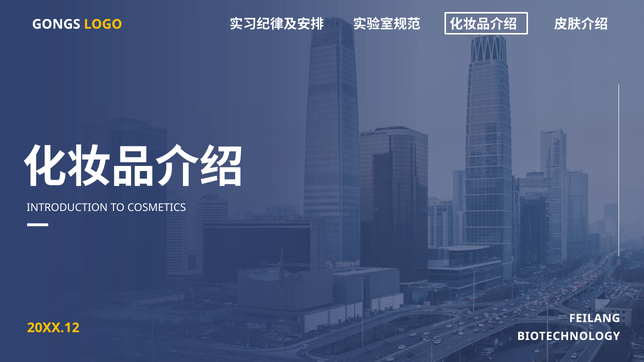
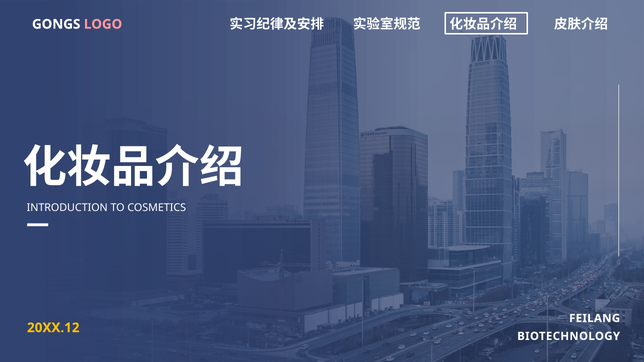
LOGO colour: yellow -> pink
